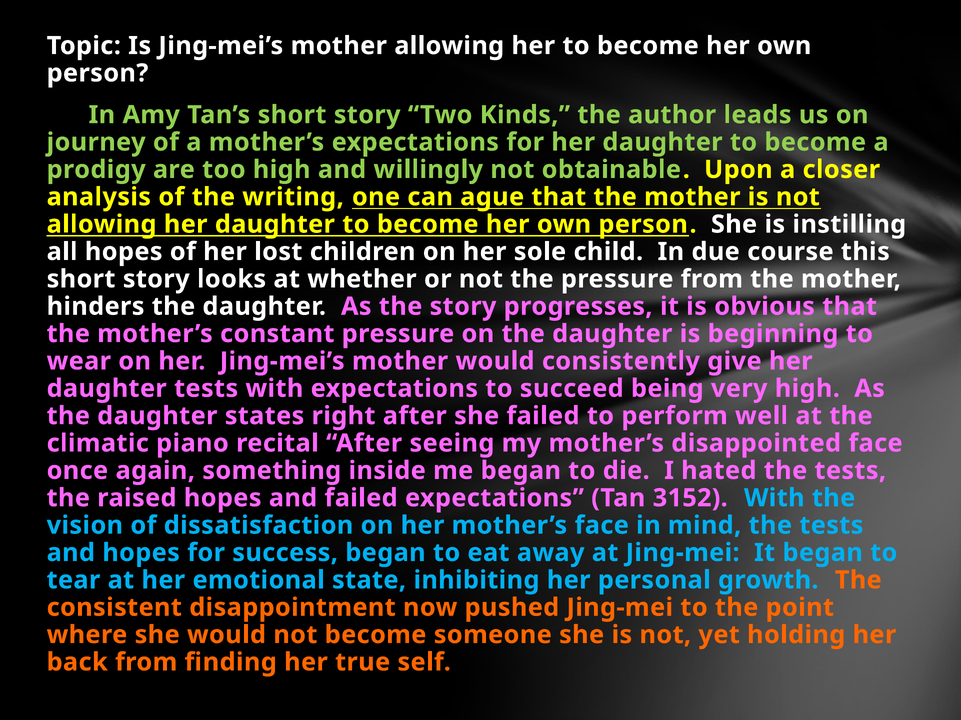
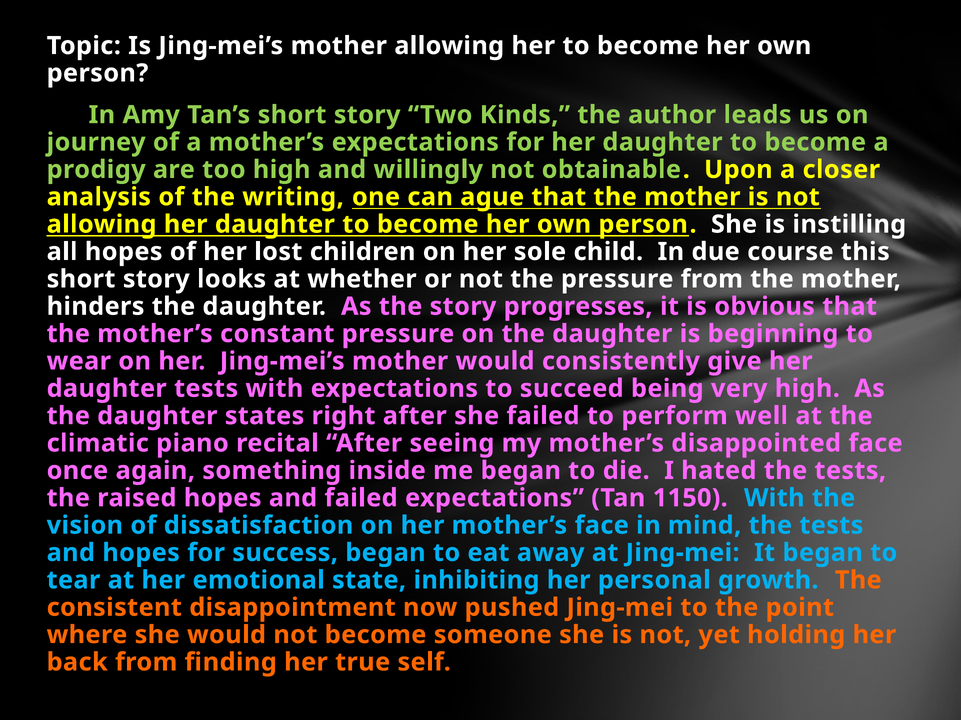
3152: 3152 -> 1150
